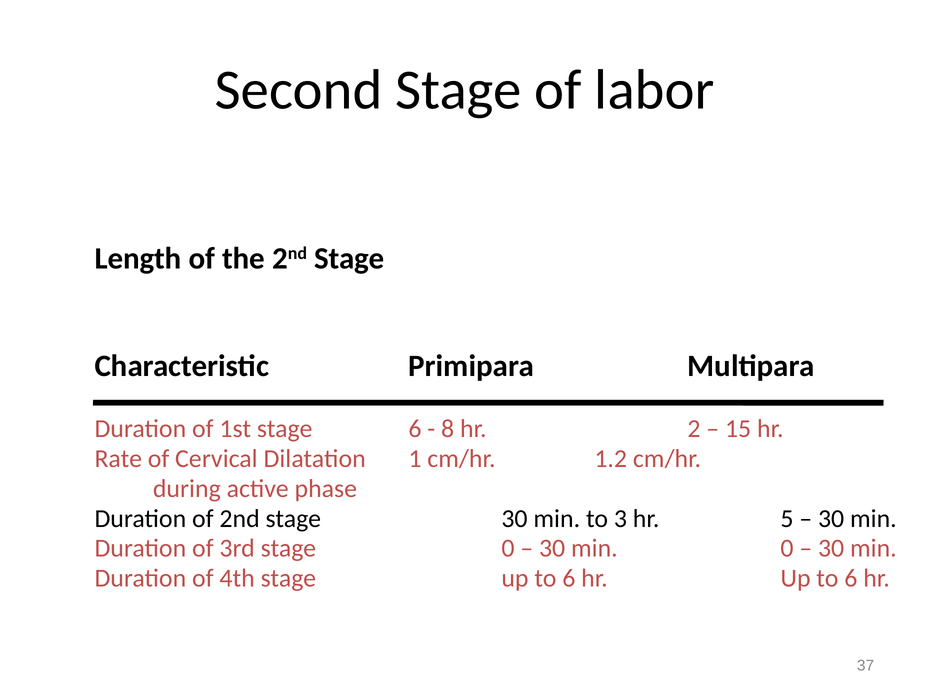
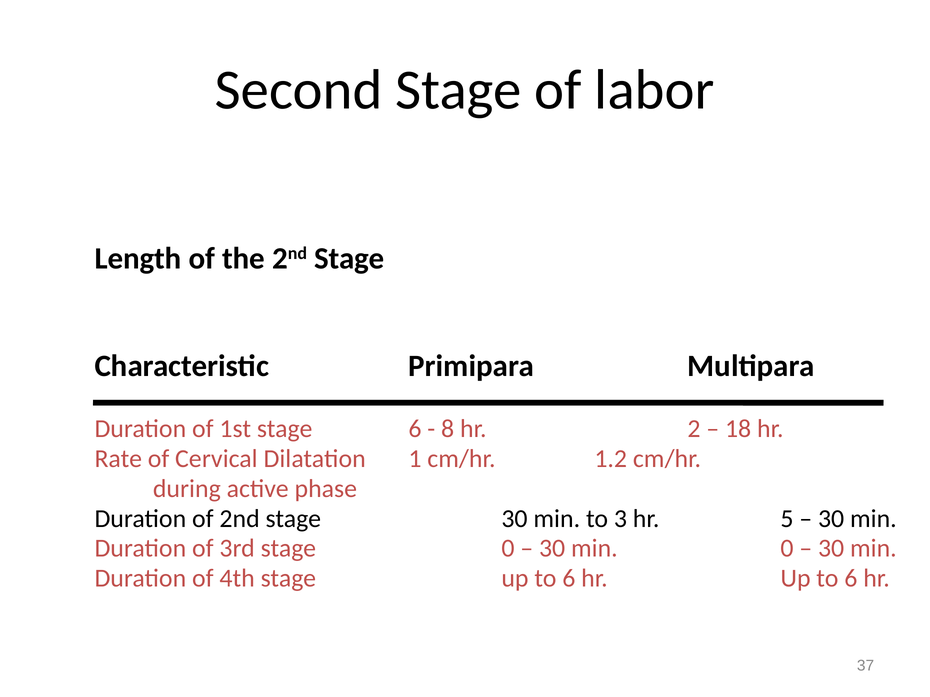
15: 15 -> 18
